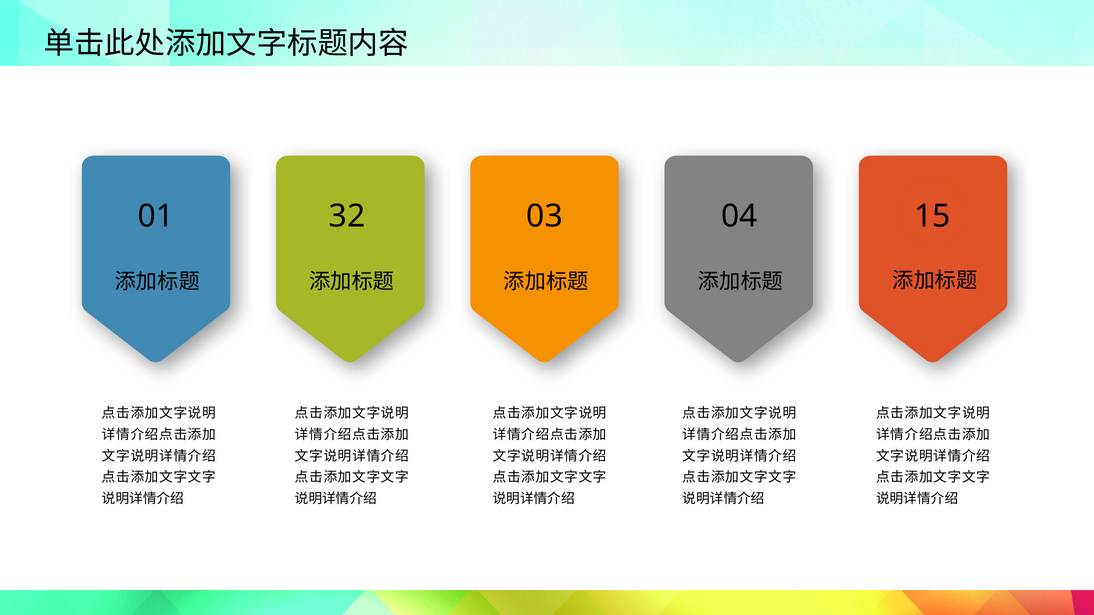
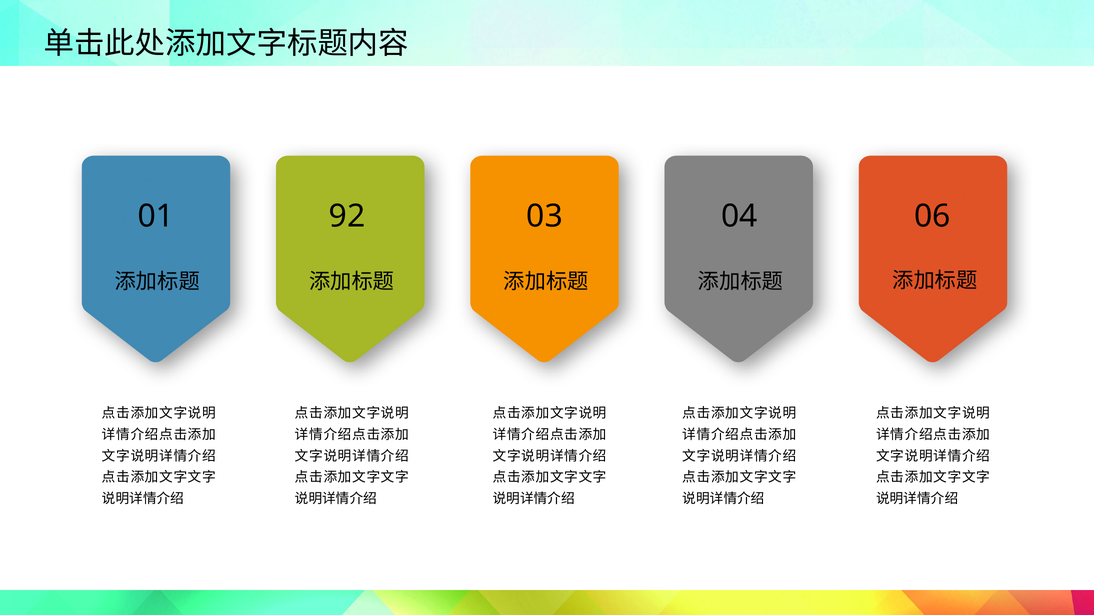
32: 32 -> 92
15: 15 -> 06
